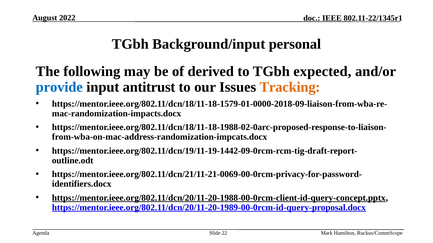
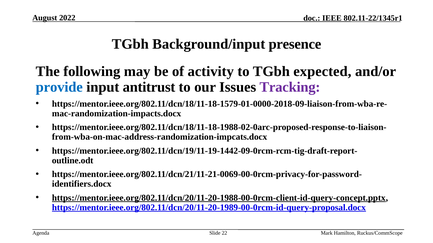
personal: personal -> presence
derived: derived -> activity
Tracking colour: orange -> purple
